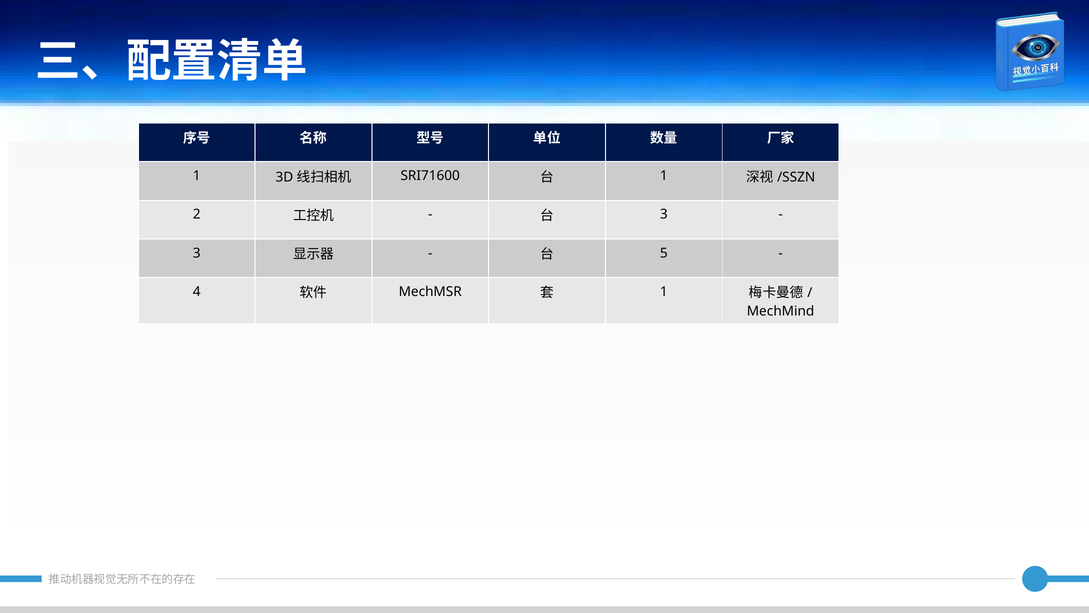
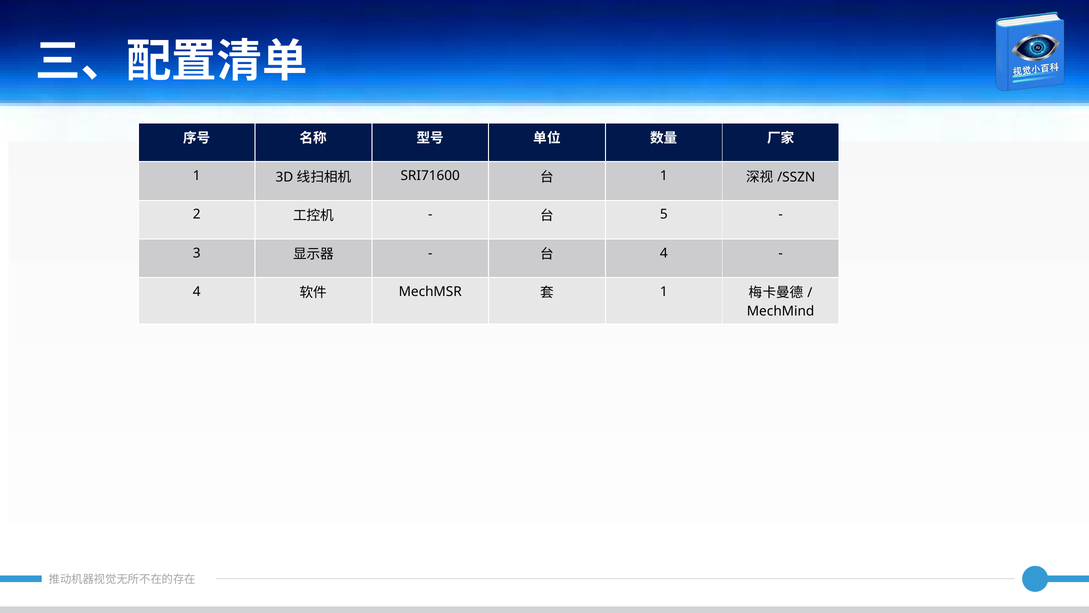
3 at (664, 214): 3 -> 5
5 at (664, 253): 5 -> 4
